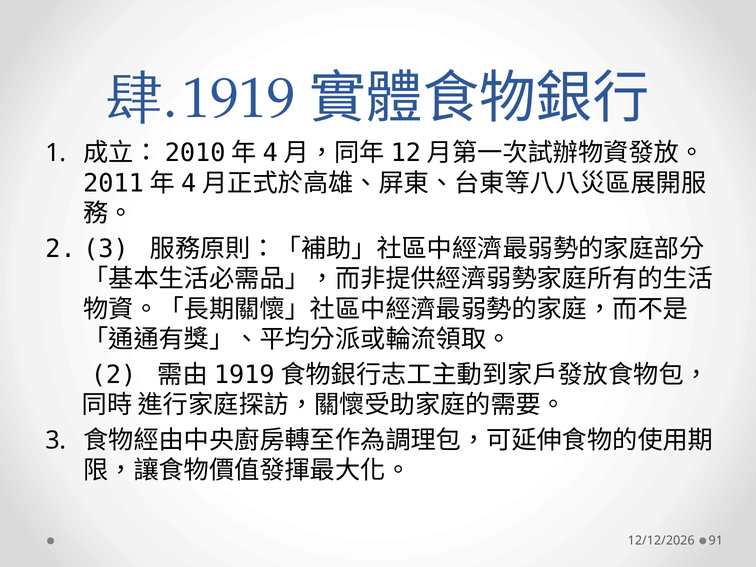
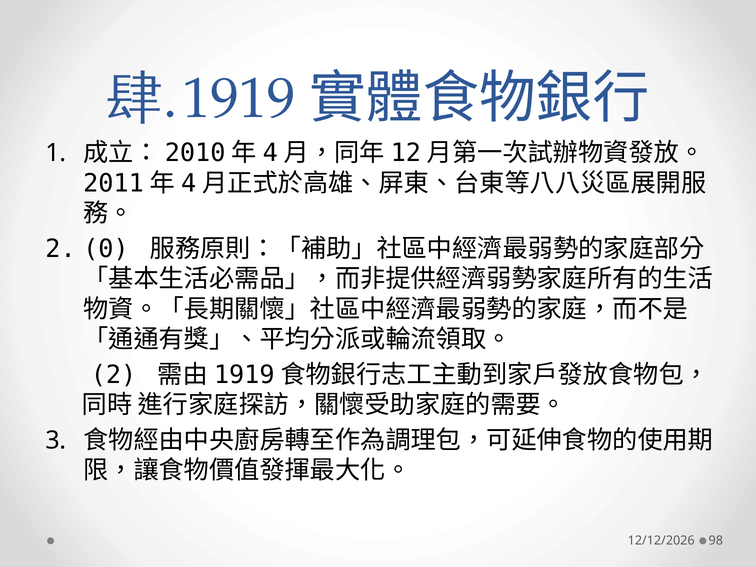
2 3: 3 -> 0
91: 91 -> 98
